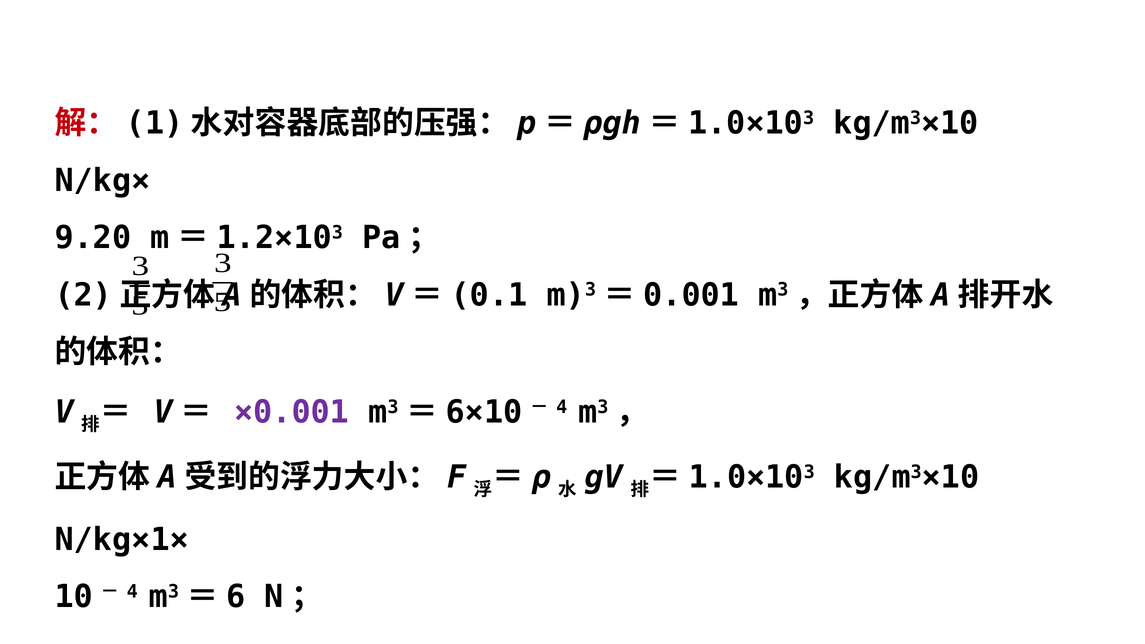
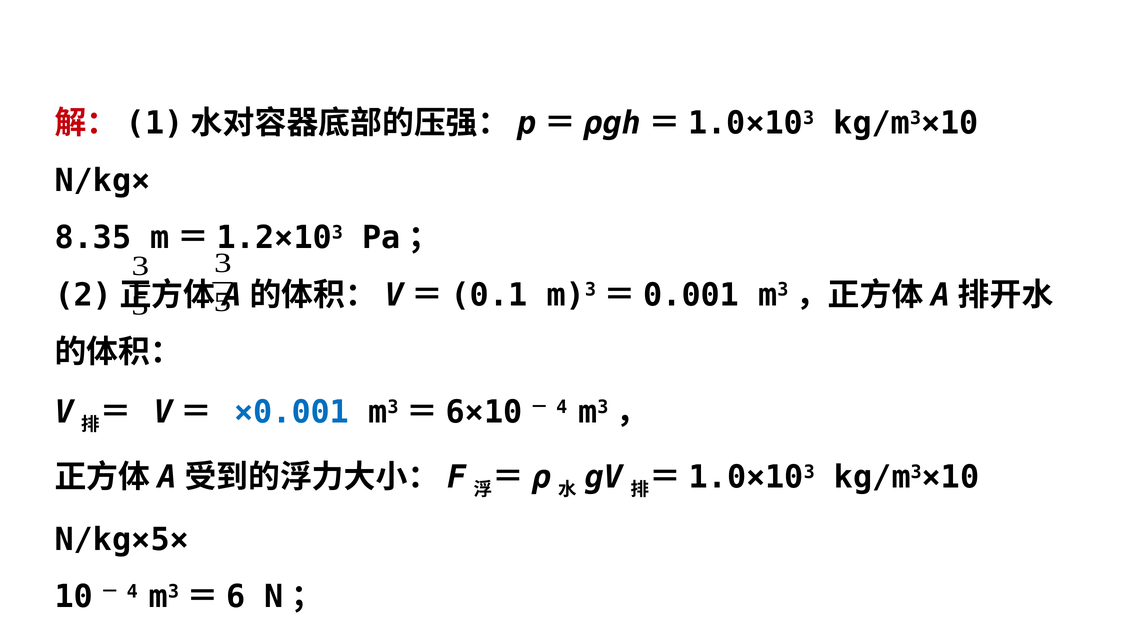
9.20: 9.20 -> 8.35
×0.001 colour: purple -> blue
N/kg×1×: N/kg×1× -> N/kg×5×
